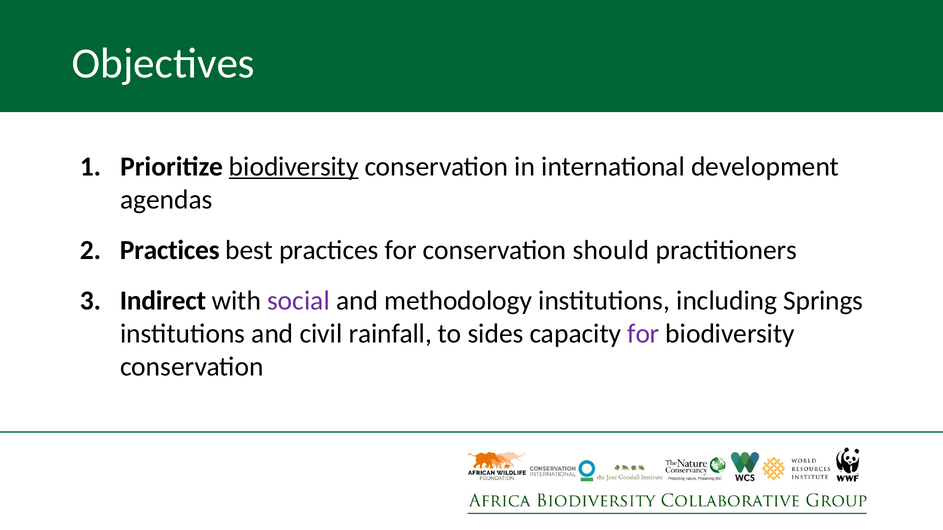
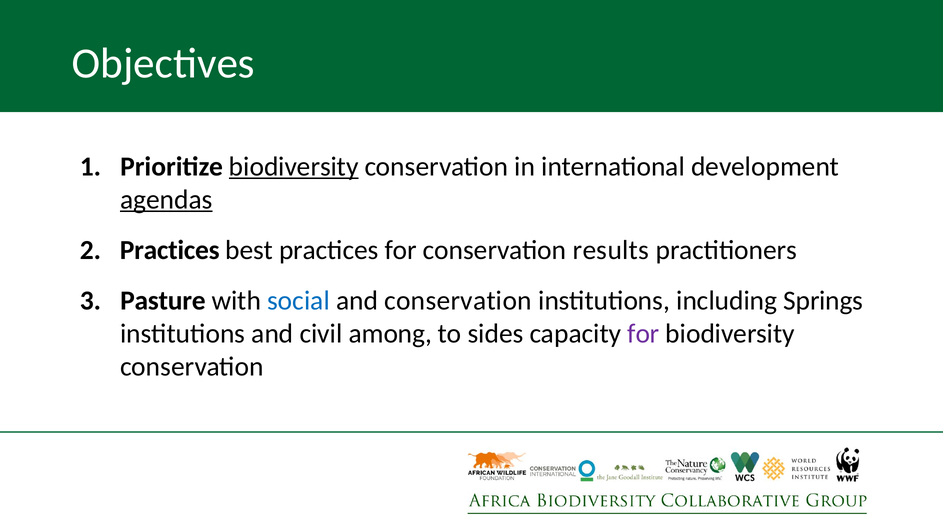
agendas underline: none -> present
should: should -> results
Indirect: Indirect -> Pasture
social colour: purple -> blue
and methodology: methodology -> conservation
rainfall: rainfall -> among
